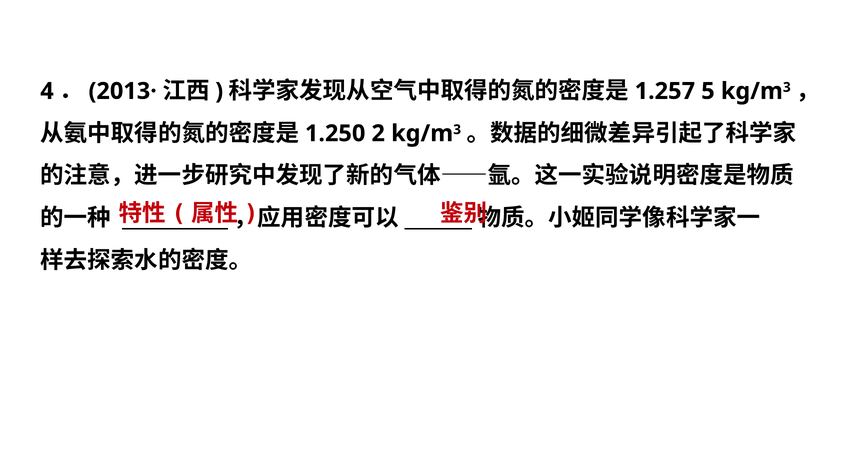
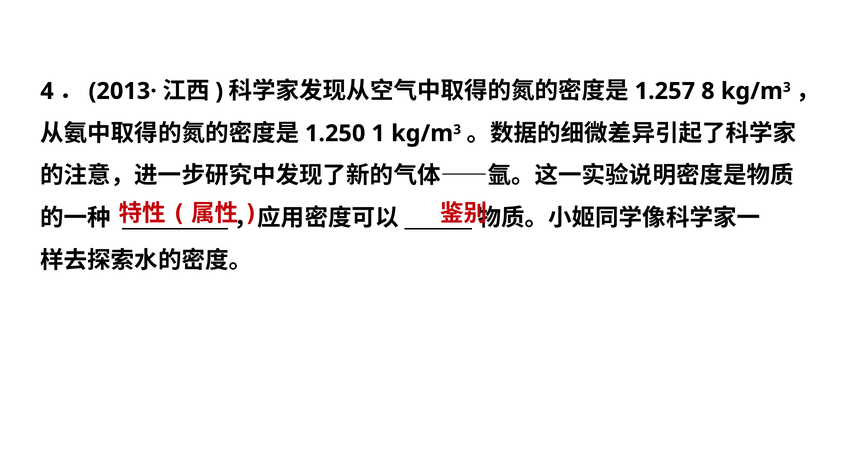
5: 5 -> 8
2: 2 -> 1
